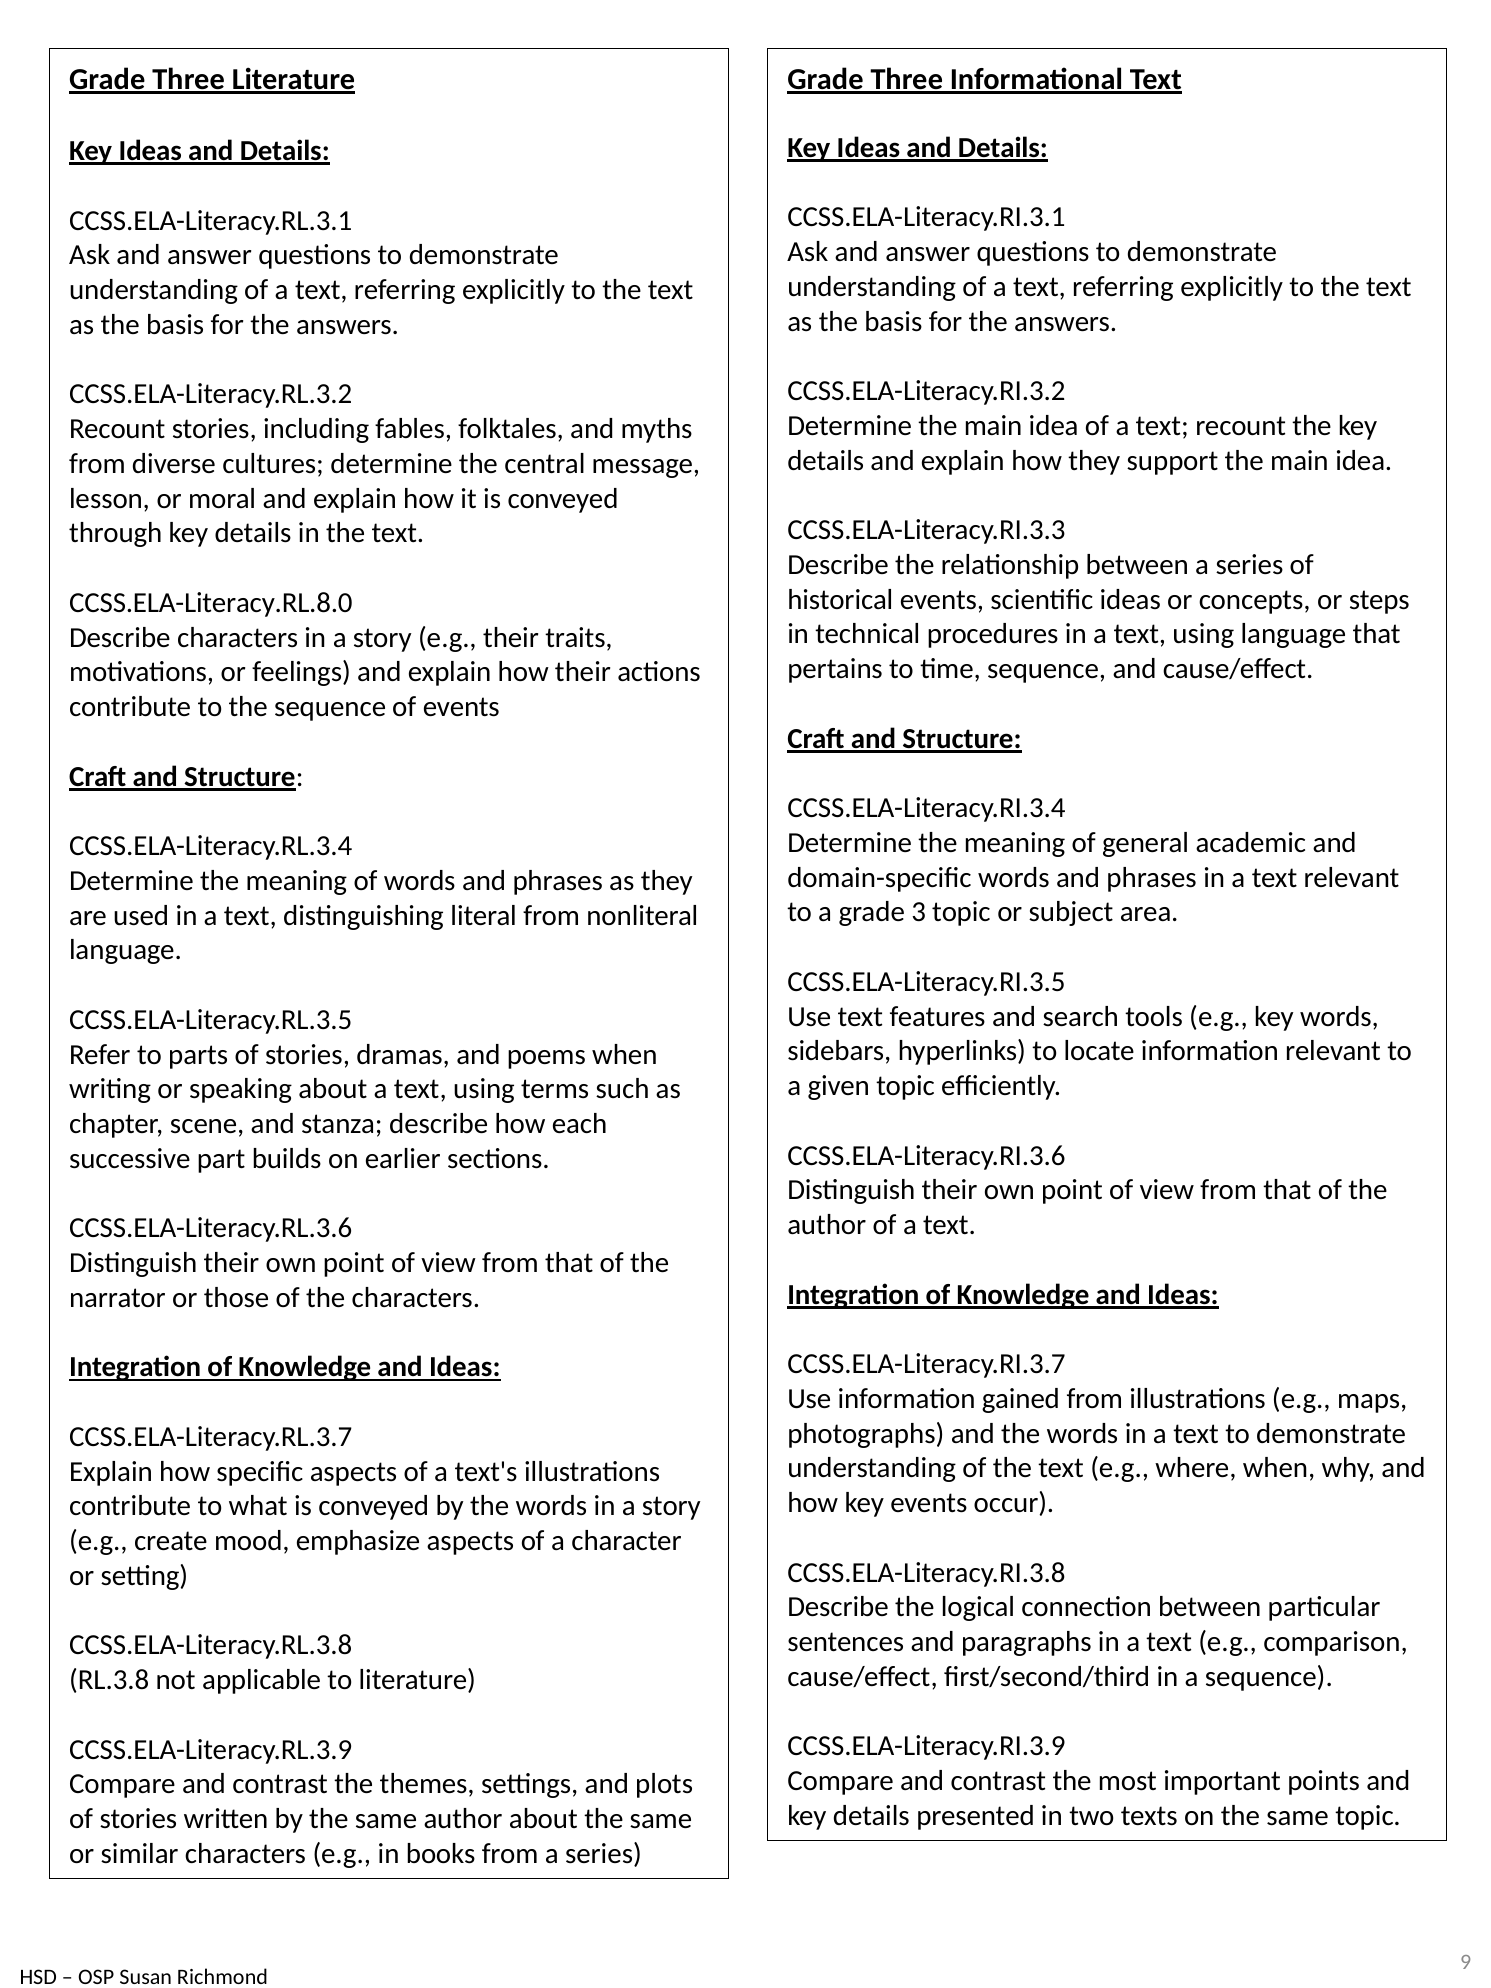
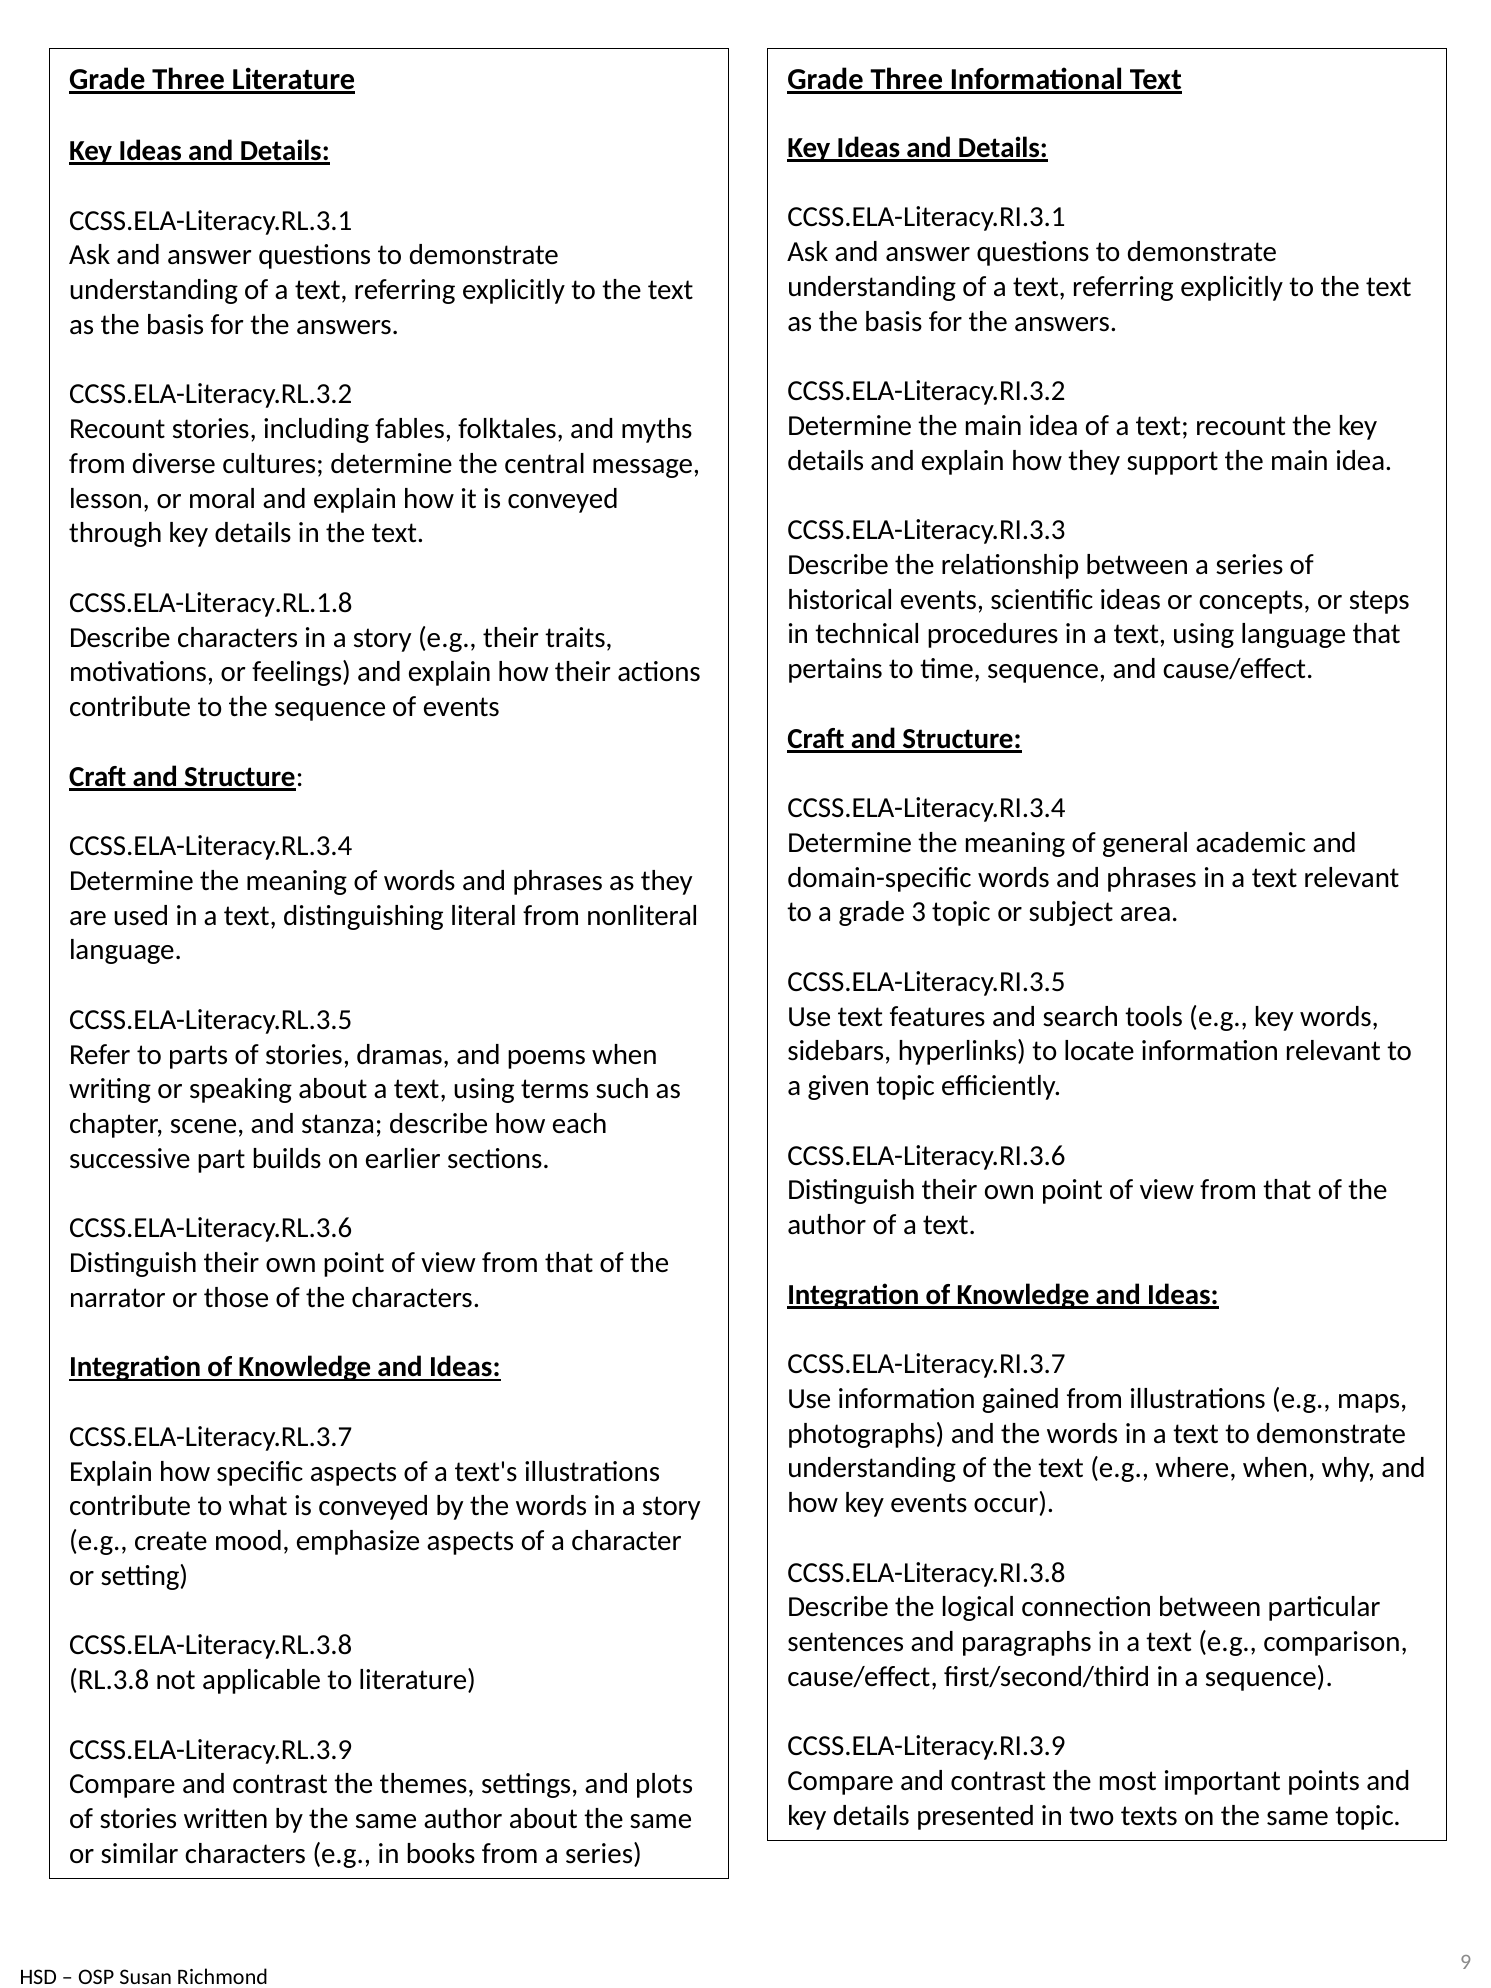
CCSS.ELA-Literacy.RL.8.0: CCSS.ELA-Literacy.RL.8.0 -> CCSS.ELA-Literacy.RL.1.8
